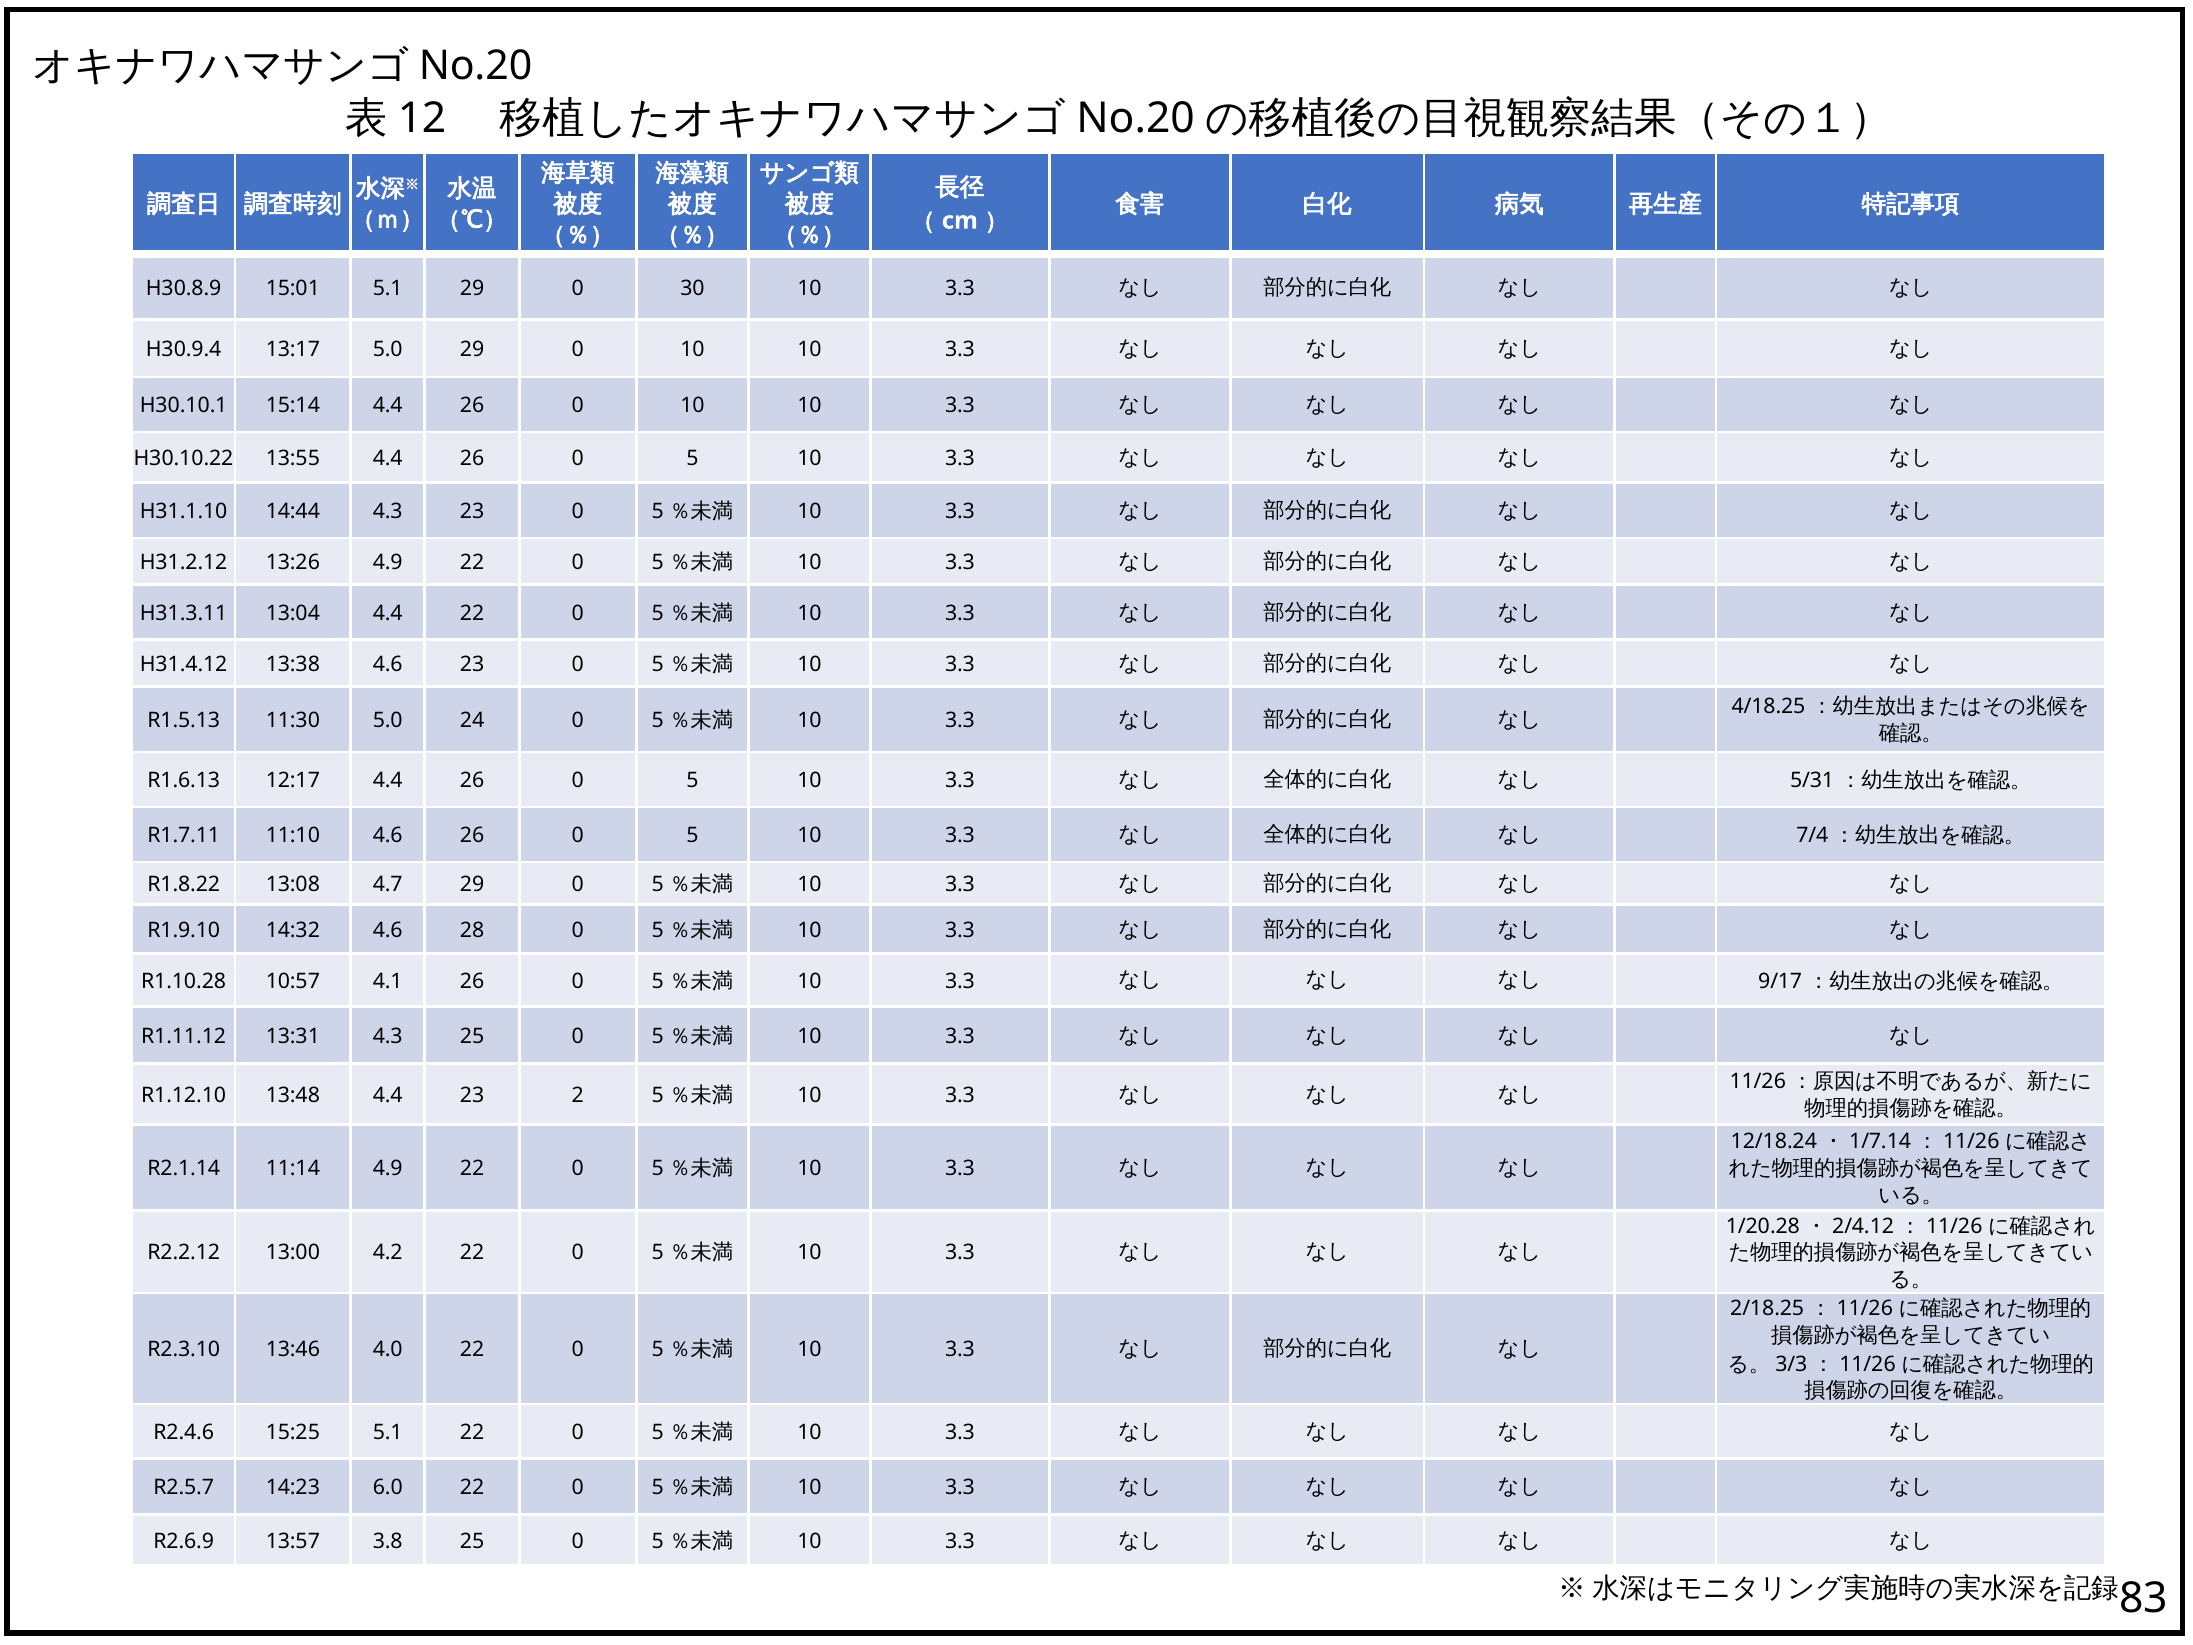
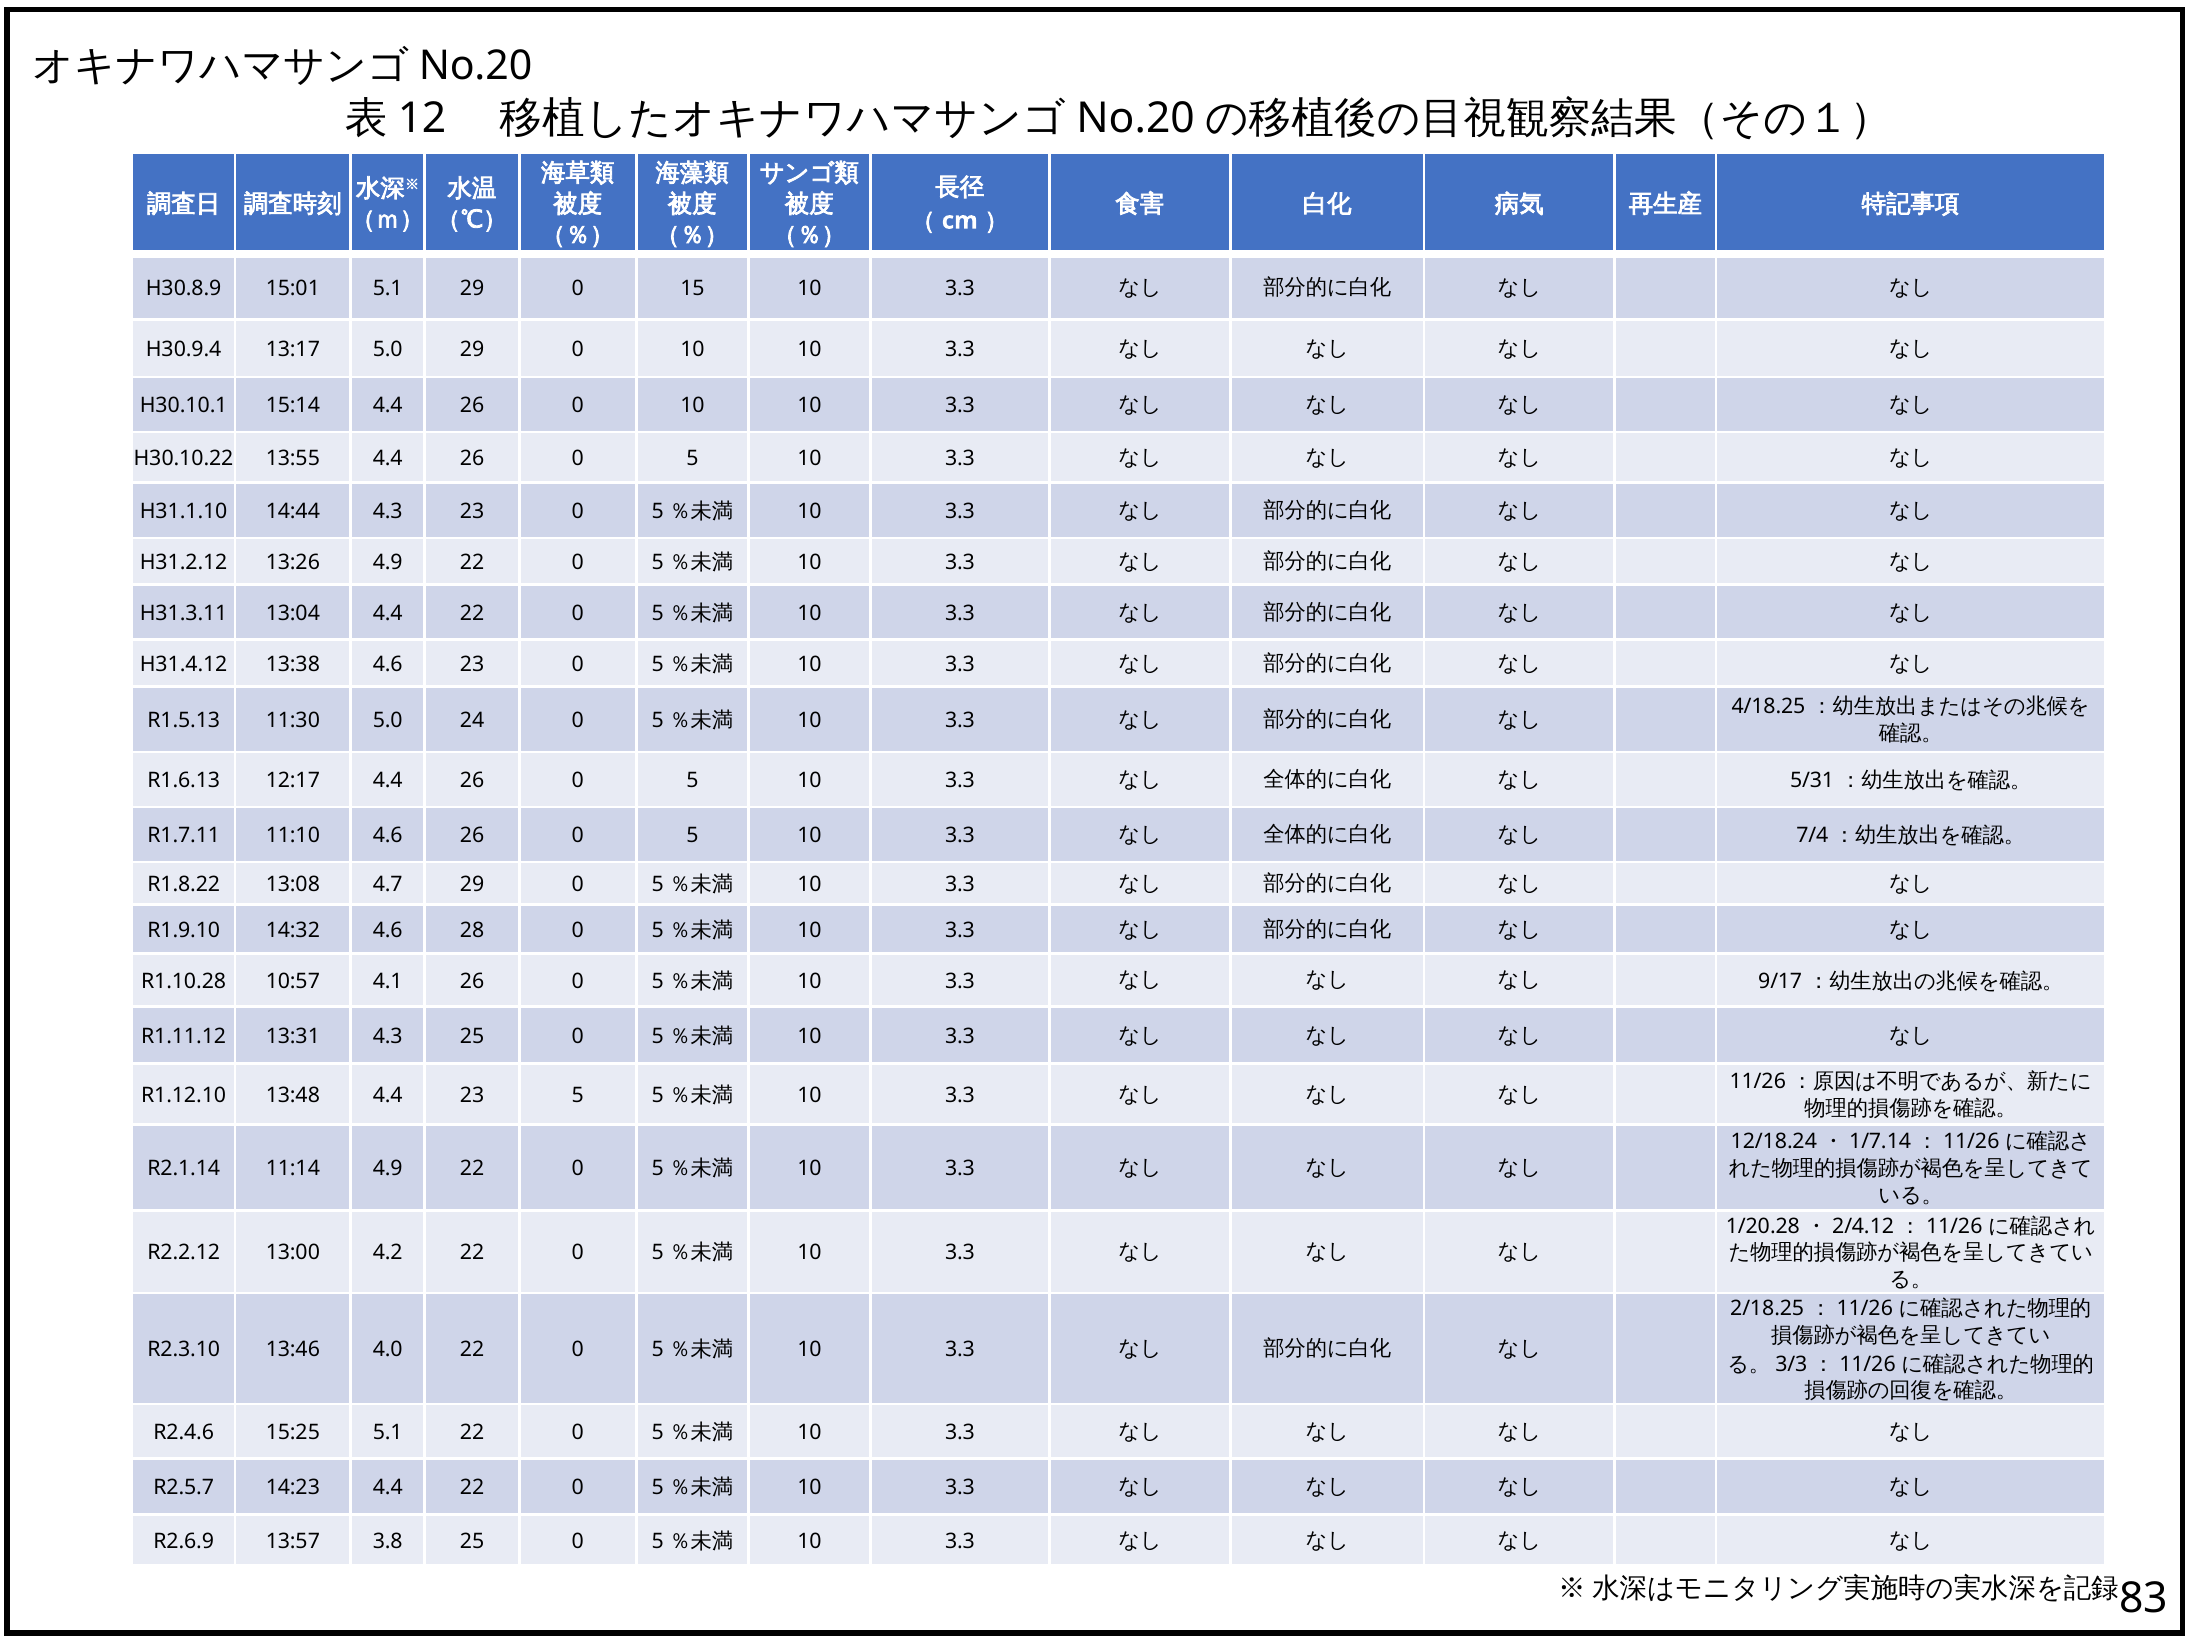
30: 30 -> 15
23 2: 2 -> 5
14:23 6.0: 6.0 -> 4.4
